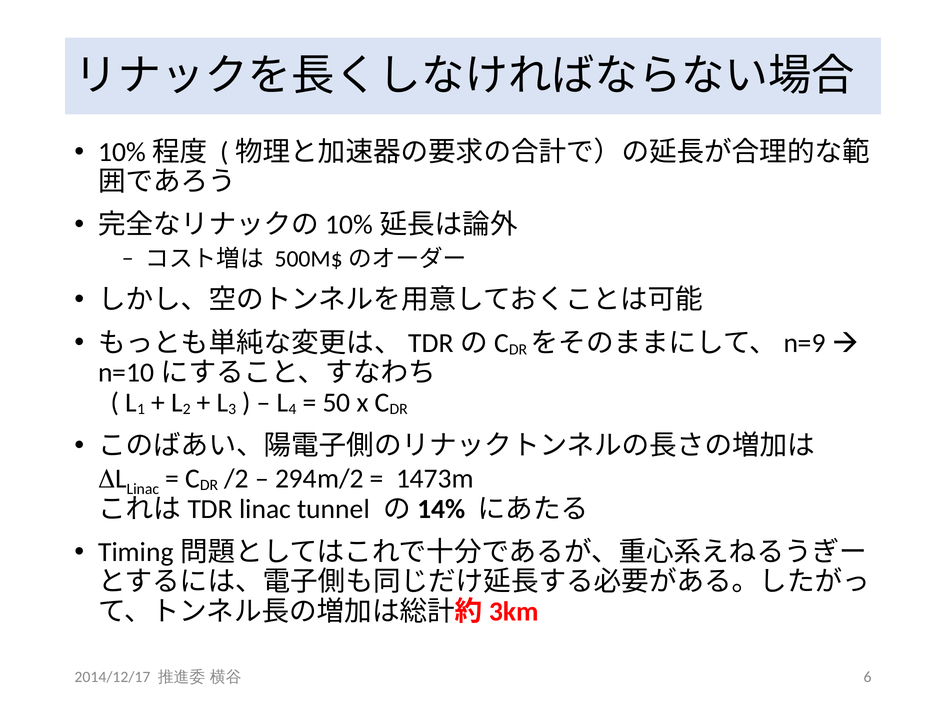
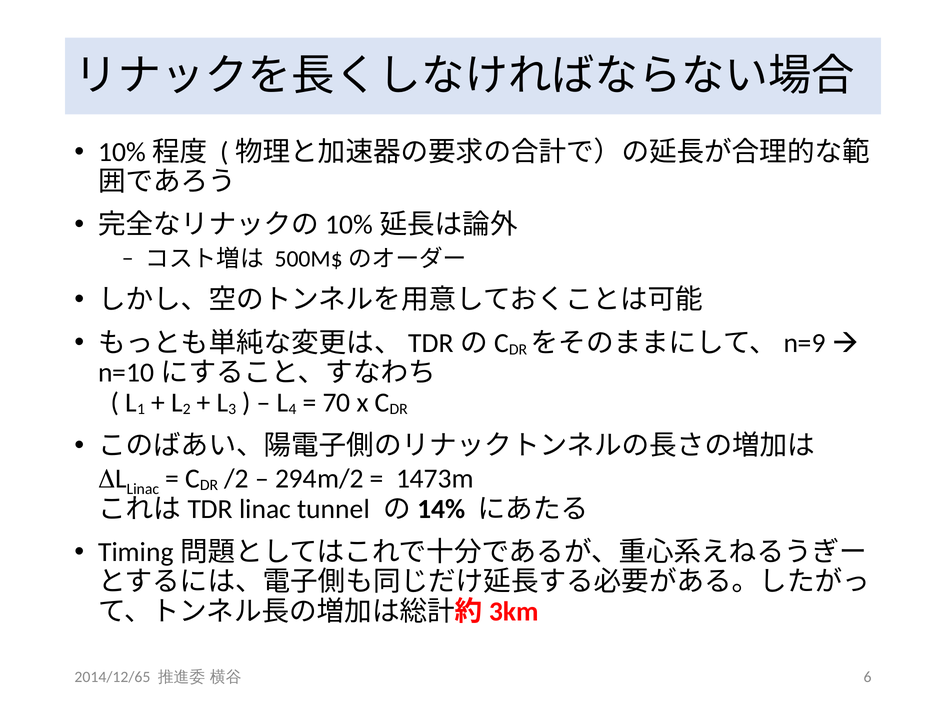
50: 50 -> 70
2014/12/17: 2014/12/17 -> 2014/12/65
